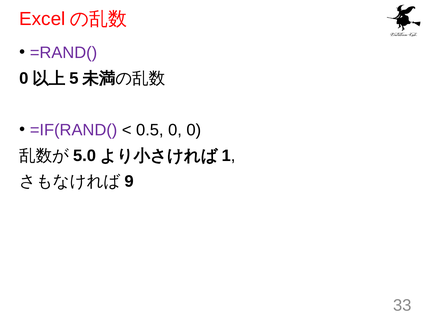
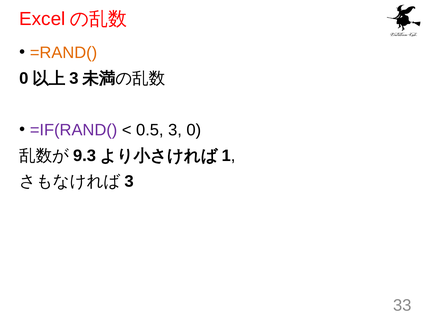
=RAND( colour: purple -> orange
5 at (74, 78): 5 -> 3
0.5 0: 0 -> 3
5.0: 5.0 -> 9.3
9 at (129, 181): 9 -> 3
